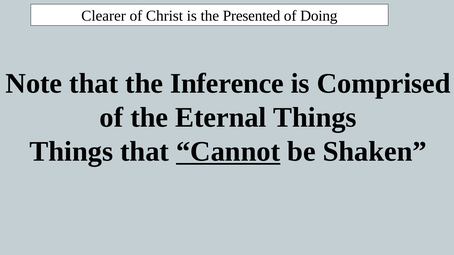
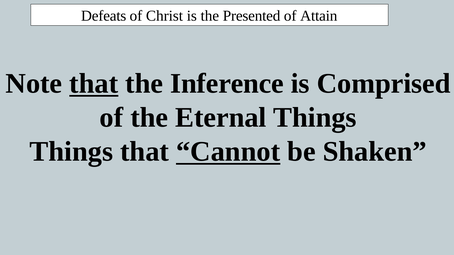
Clearer: Clearer -> Defeats
Doing: Doing -> Attain
that at (94, 84) underline: none -> present
